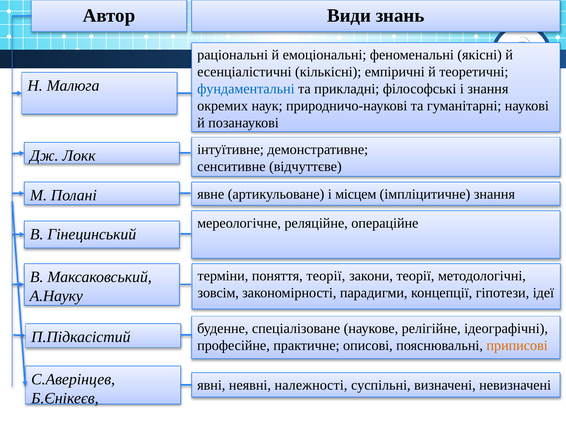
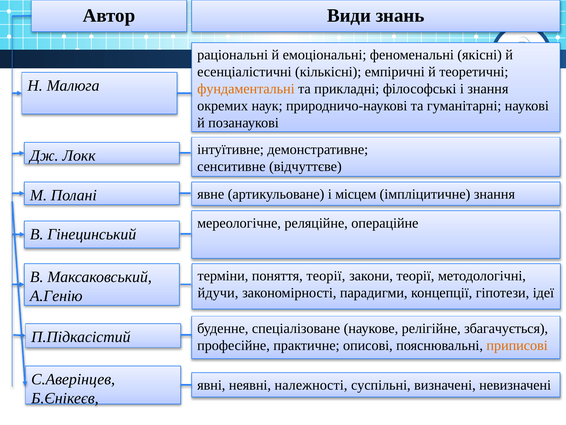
фундаментальні colour: blue -> orange
зовсім: зовсім -> йдучи
А.Науку: А.Науку -> А.Генію
ідеографічні: ідеографічні -> збагачується
